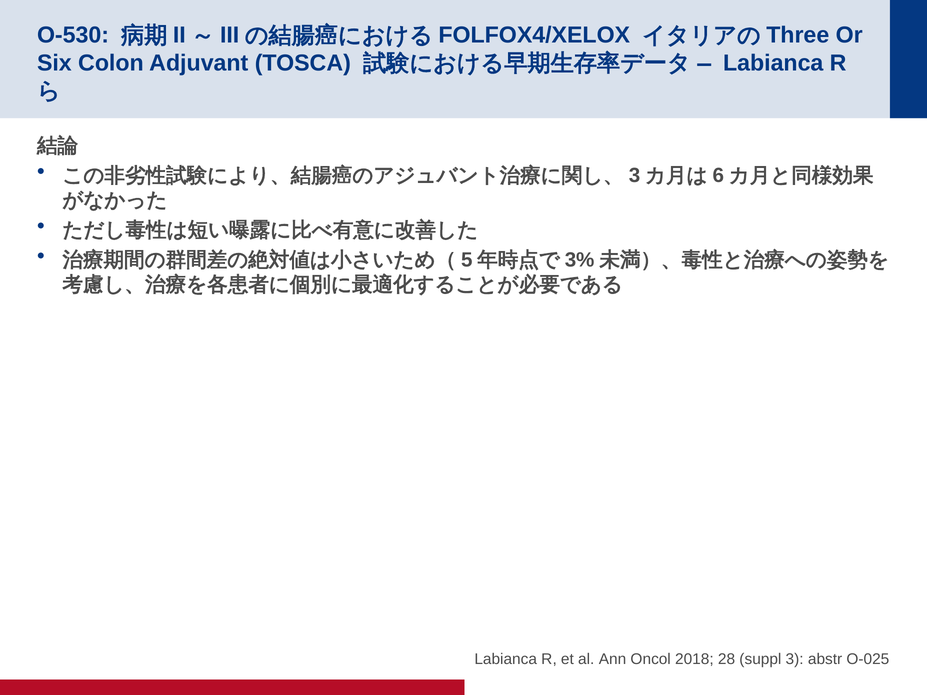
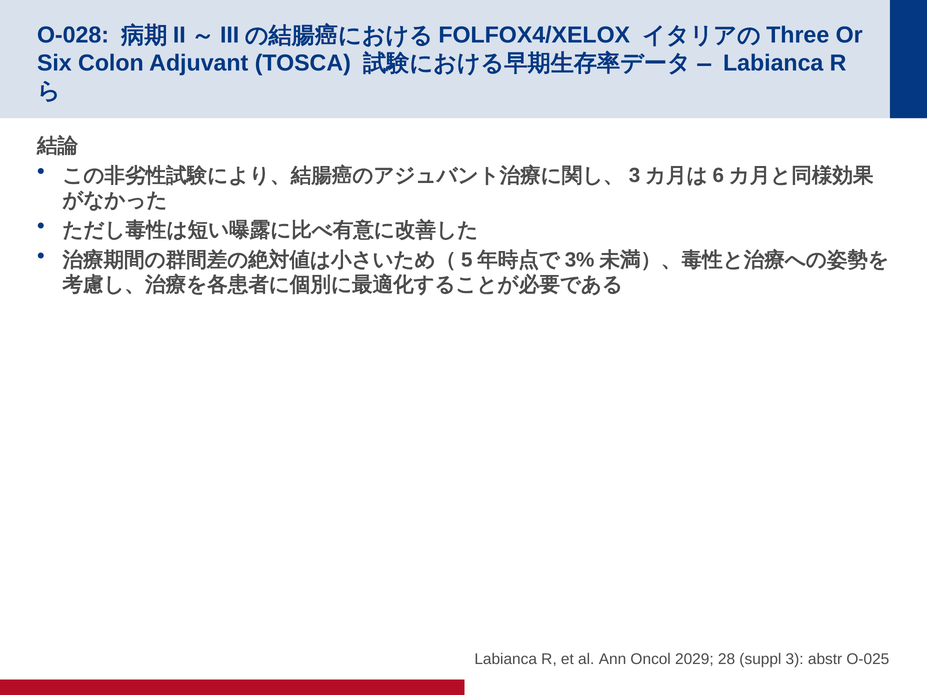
O-530: O-530 -> O-028
2018: 2018 -> 2029
